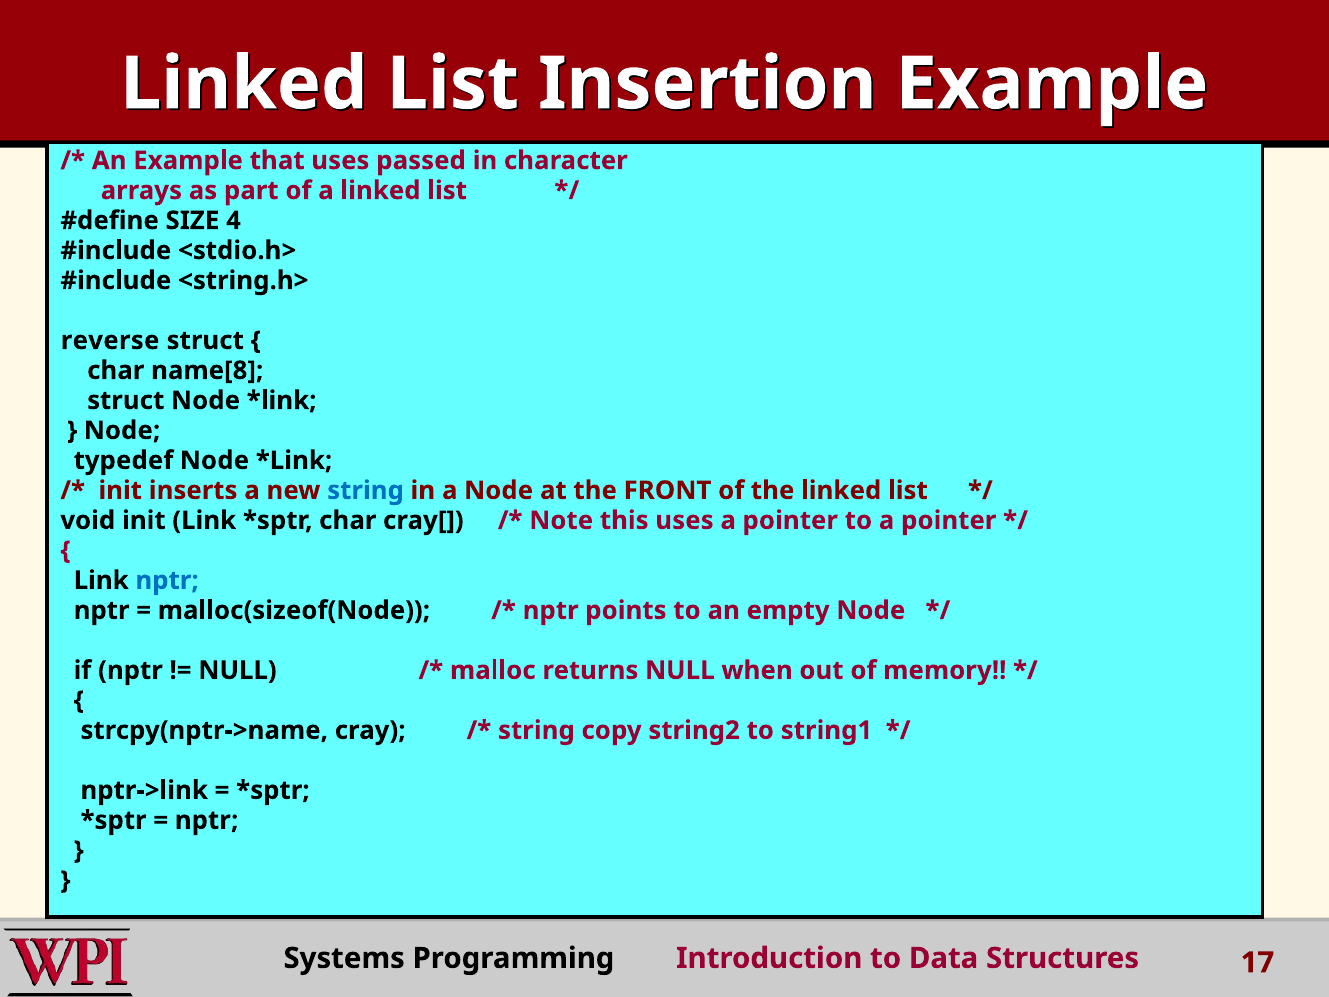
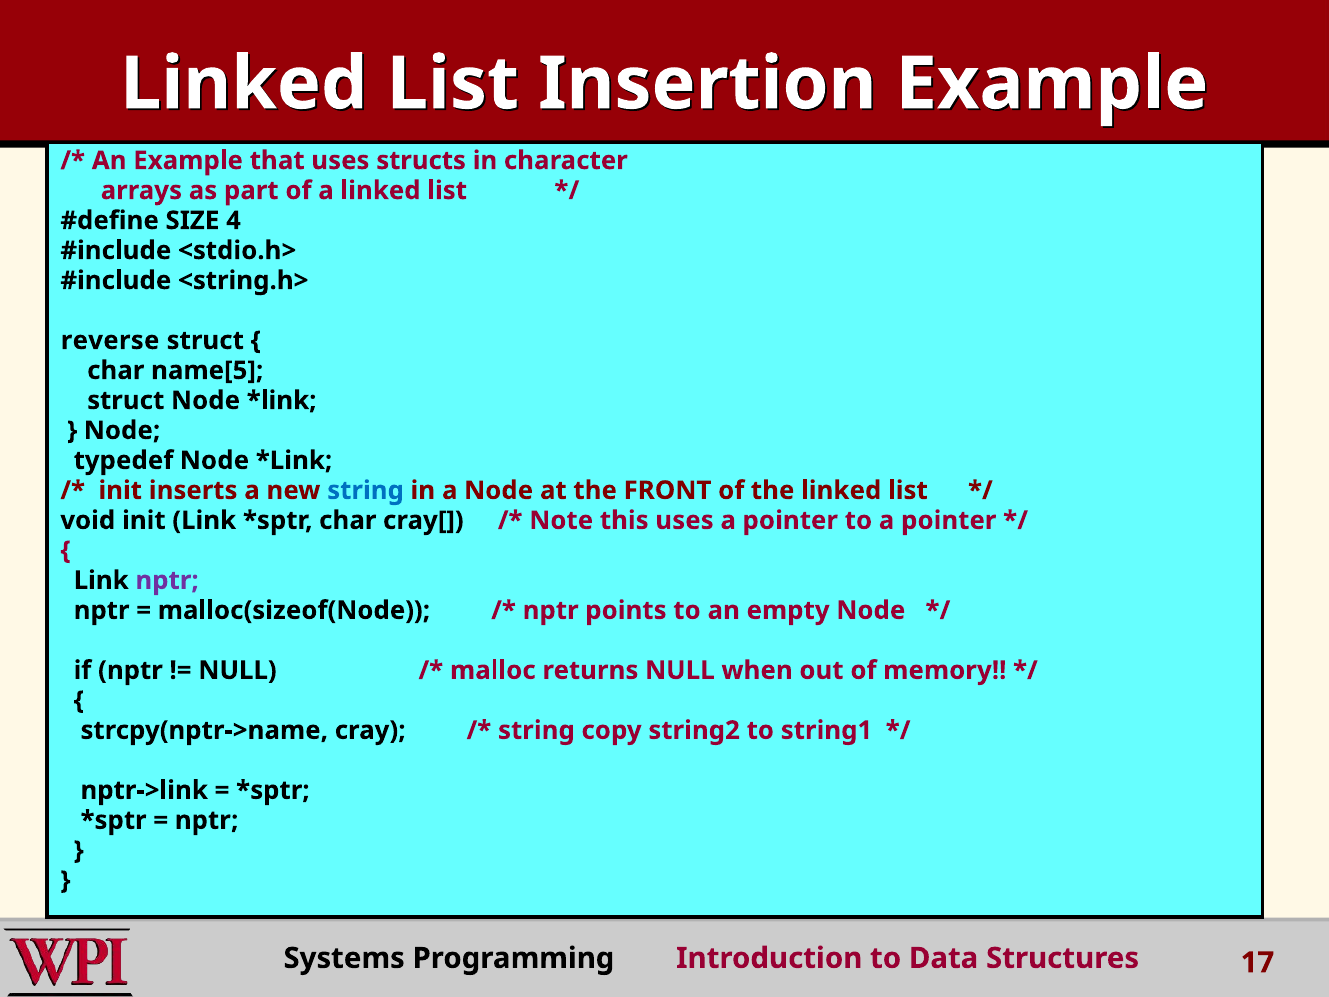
passed: passed -> structs
name[8: name[8 -> name[5
nptr at (167, 580) colour: blue -> purple
